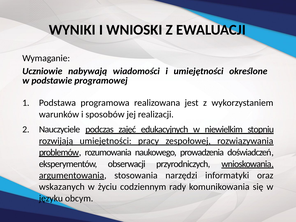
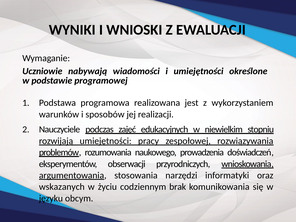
rady: rady -> brak
